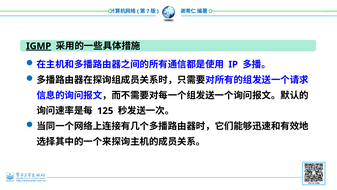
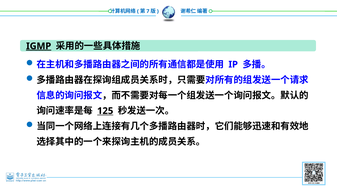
125 underline: none -> present
